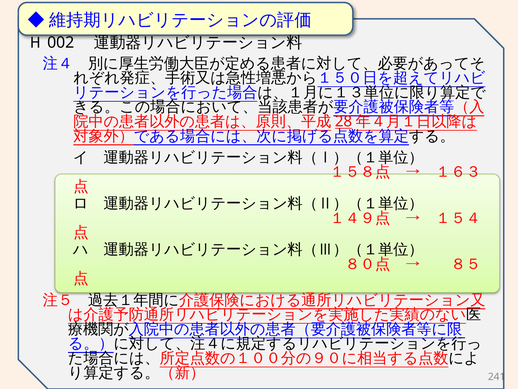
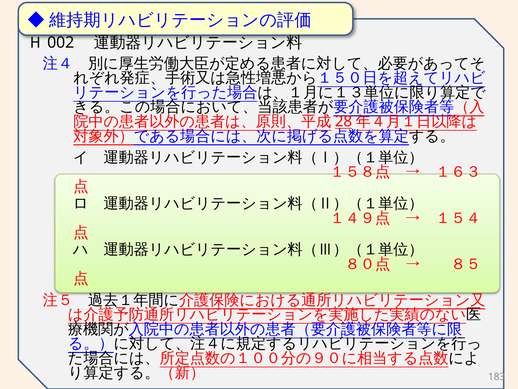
241: 241 -> 183
